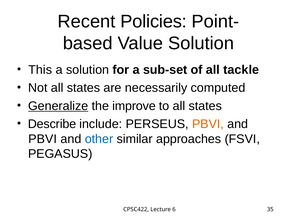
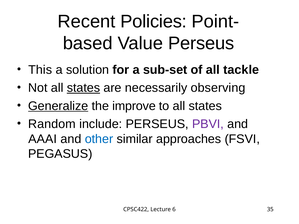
Value Solution: Solution -> Perseus
states at (83, 88) underline: none -> present
computed: computed -> observing
Describe: Describe -> Random
PBVI at (208, 124) colour: orange -> purple
PBVI at (43, 139): PBVI -> AAAI
